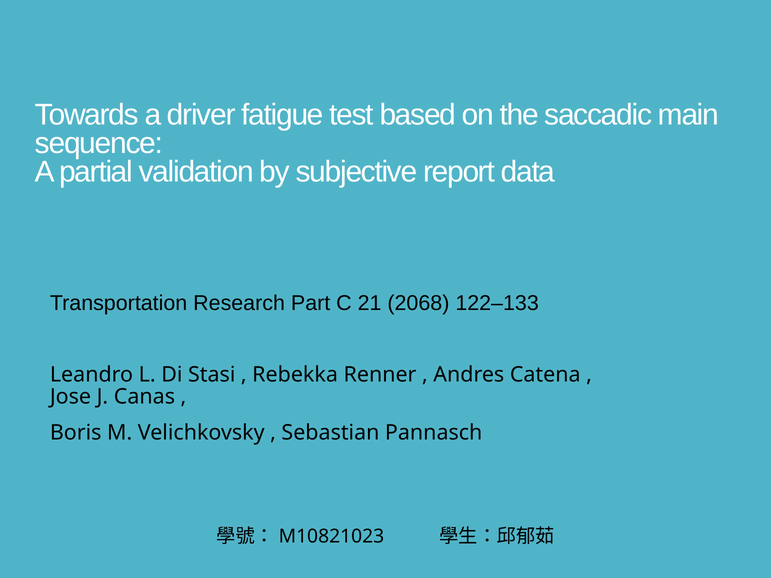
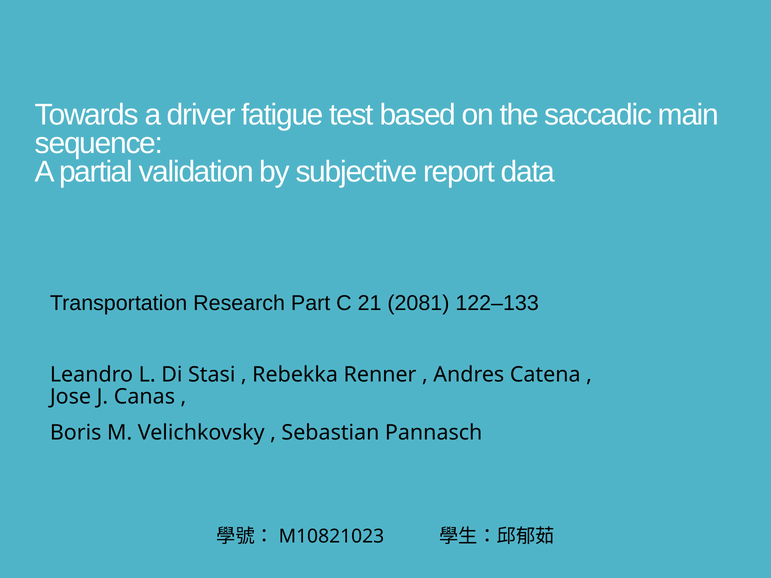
2068: 2068 -> 2081
